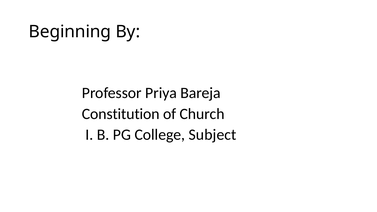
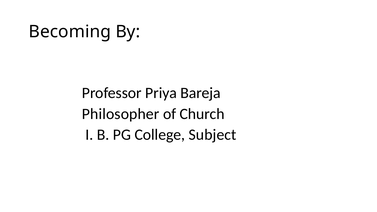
Beginning: Beginning -> Becoming
Constitution: Constitution -> Philosopher
